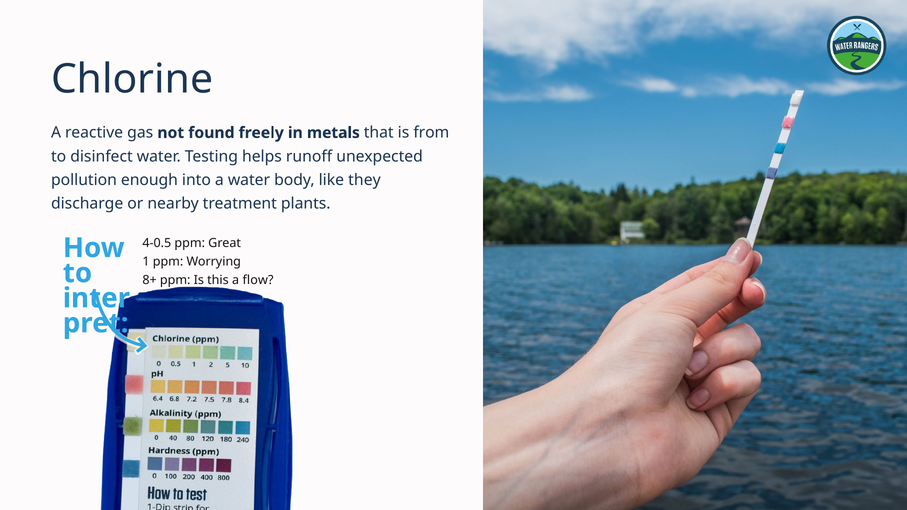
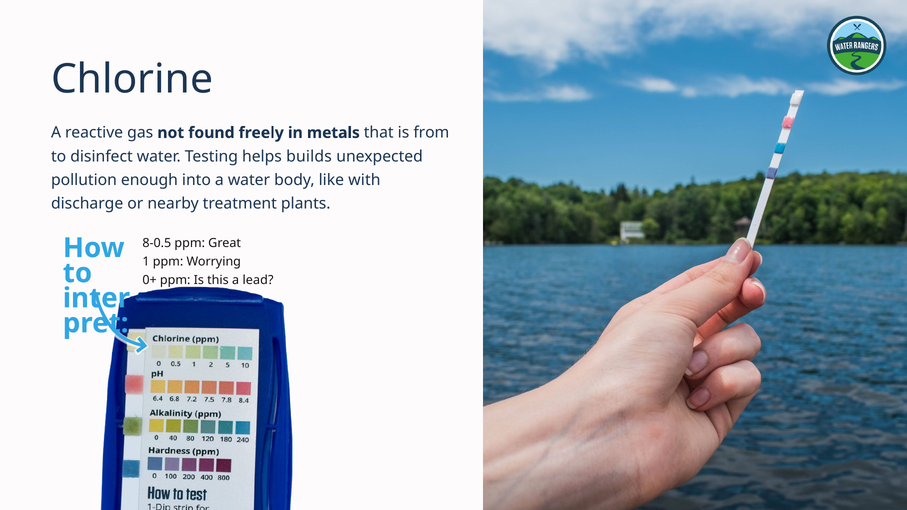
runoff: runoff -> builds
they: they -> with
4-0.5: 4-0.5 -> 8-0.5
8+: 8+ -> 0+
flow: flow -> lead
